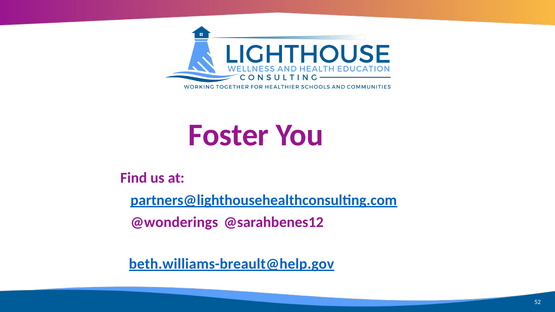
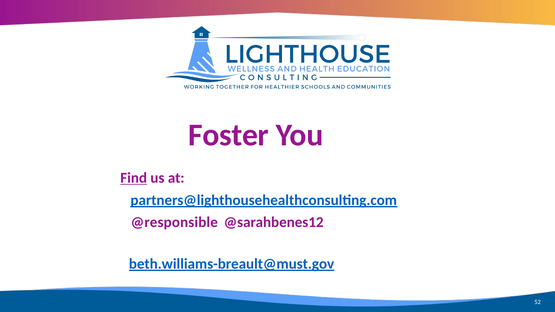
Find underline: none -> present
@wonderings: @wonderings -> @responsible
beth.williams-breault@help.gov: beth.williams-breault@help.gov -> beth.williams-breault@must.gov
